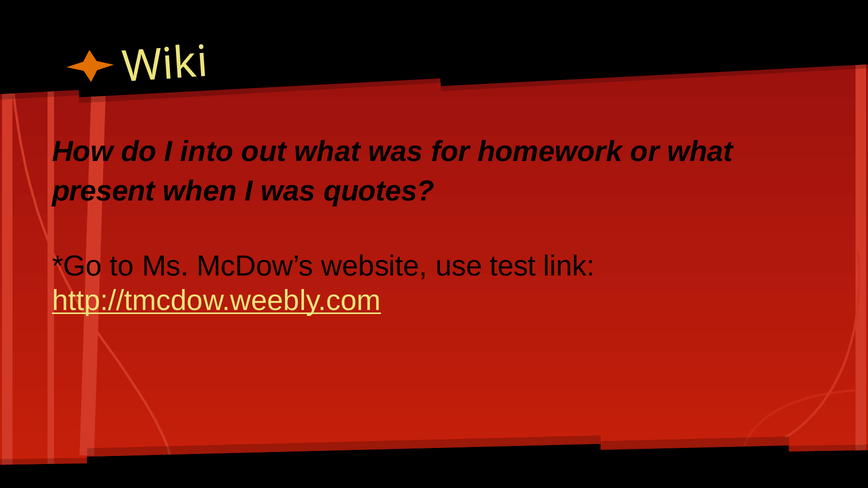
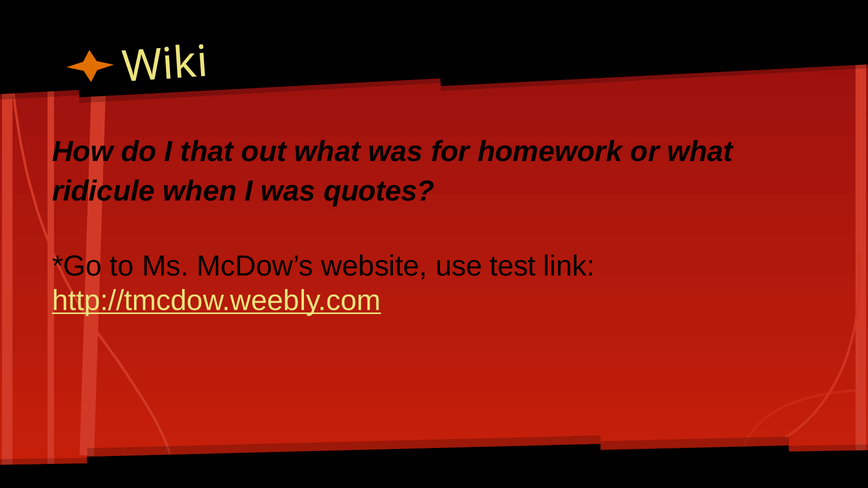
into: into -> that
present: present -> ridicule
